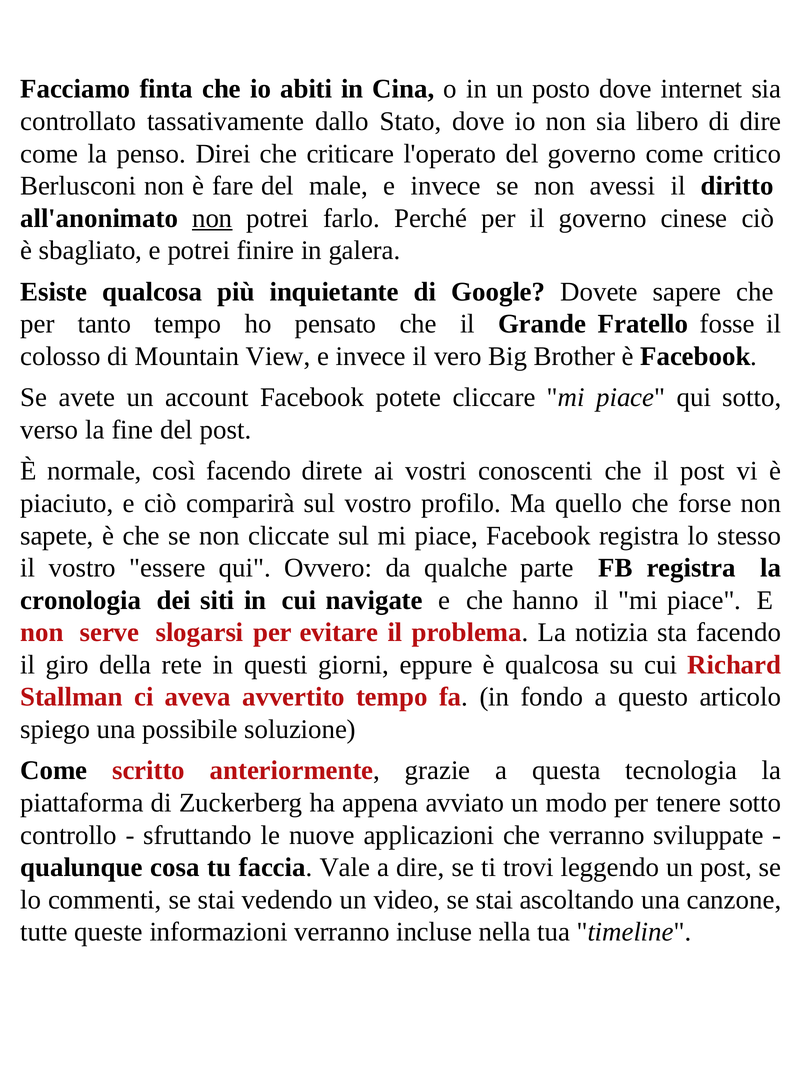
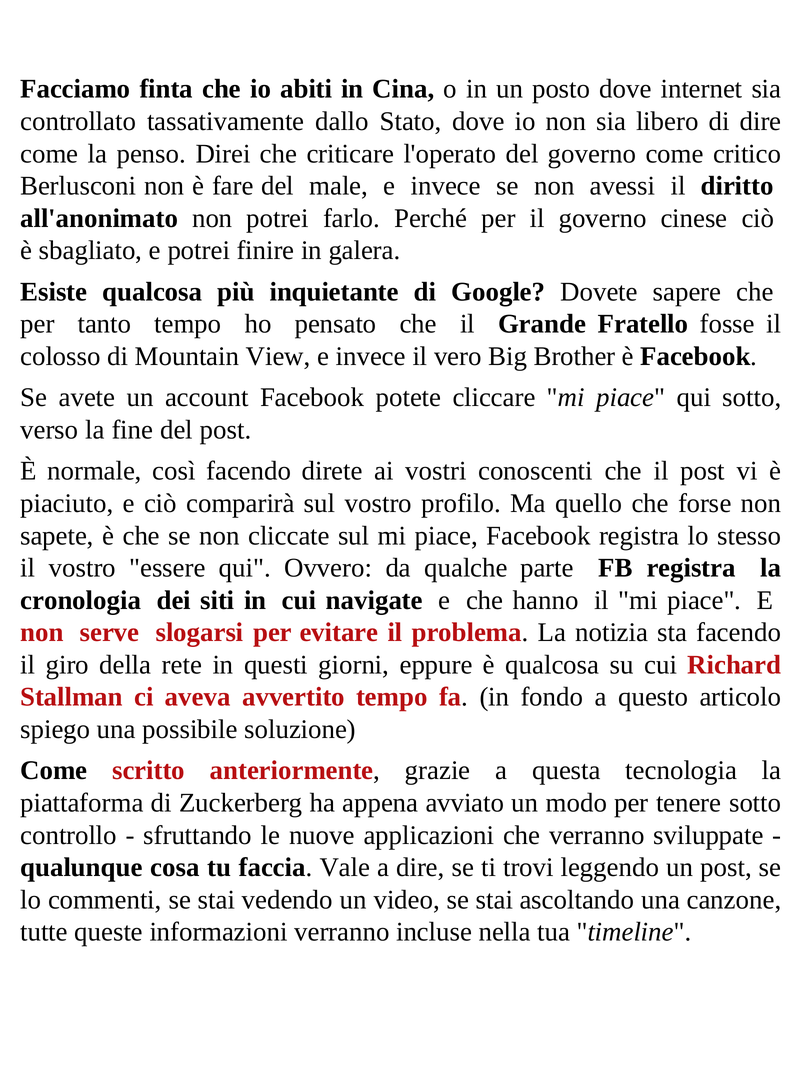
non at (212, 218) underline: present -> none
